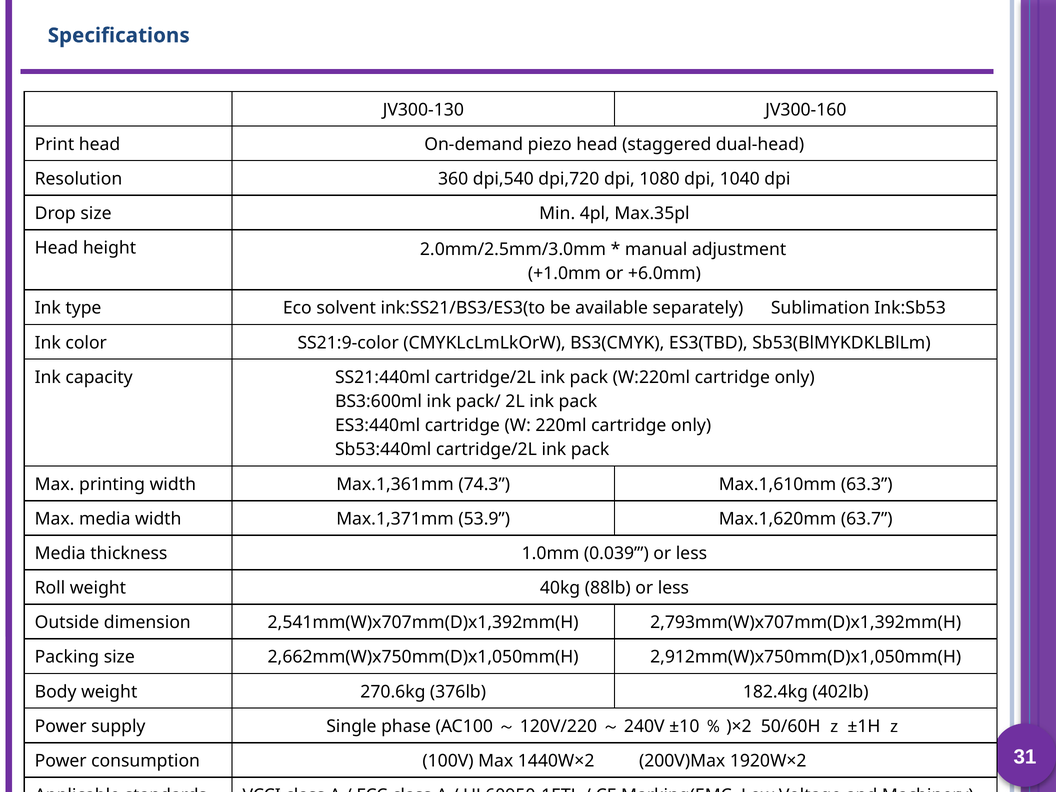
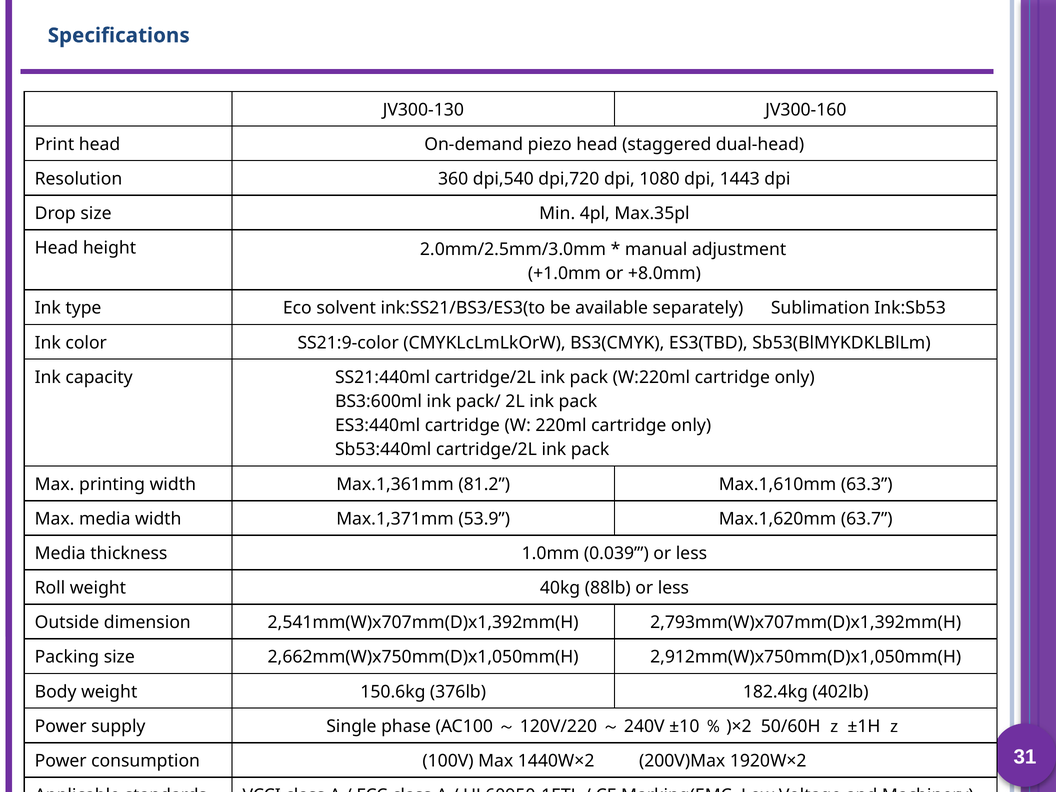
1040: 1040 -> 1443
+6.0mm: +6.0mm -> +8.0mm
74.3: 74.3 -> 81.2
270.6kg: 270.6kg -> 150.6kg
